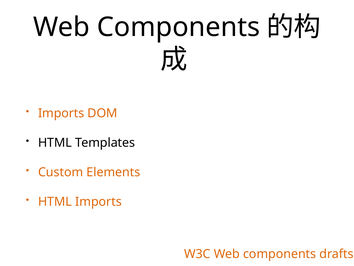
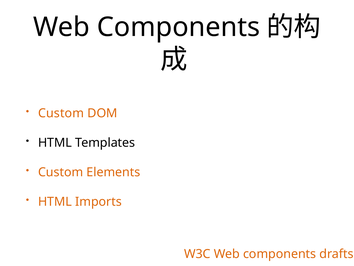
Imports at (61, 113): Imports -> Custom
